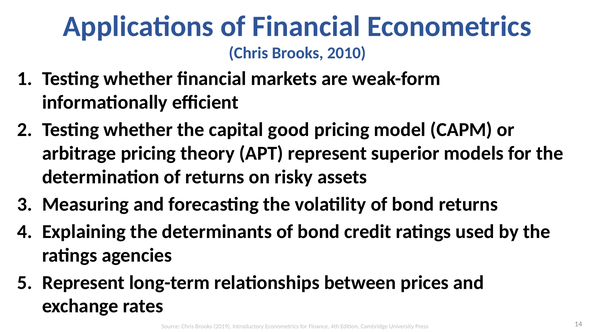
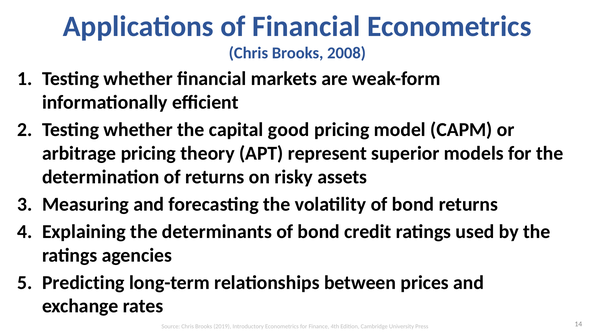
2010: 2010 -> 2008
Represent at (83, 282): Represent -> Predicting
